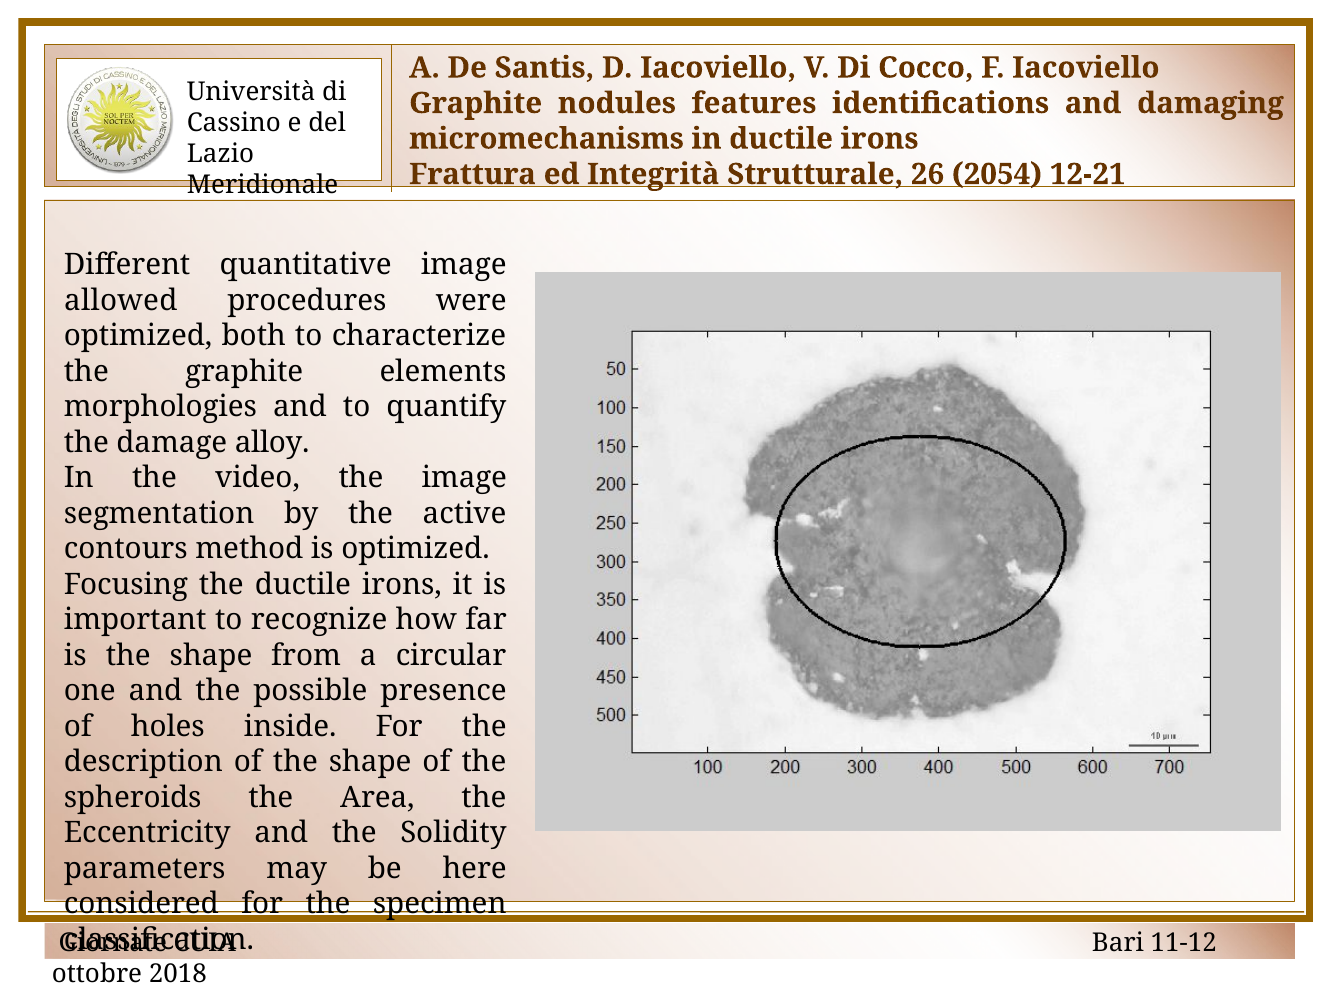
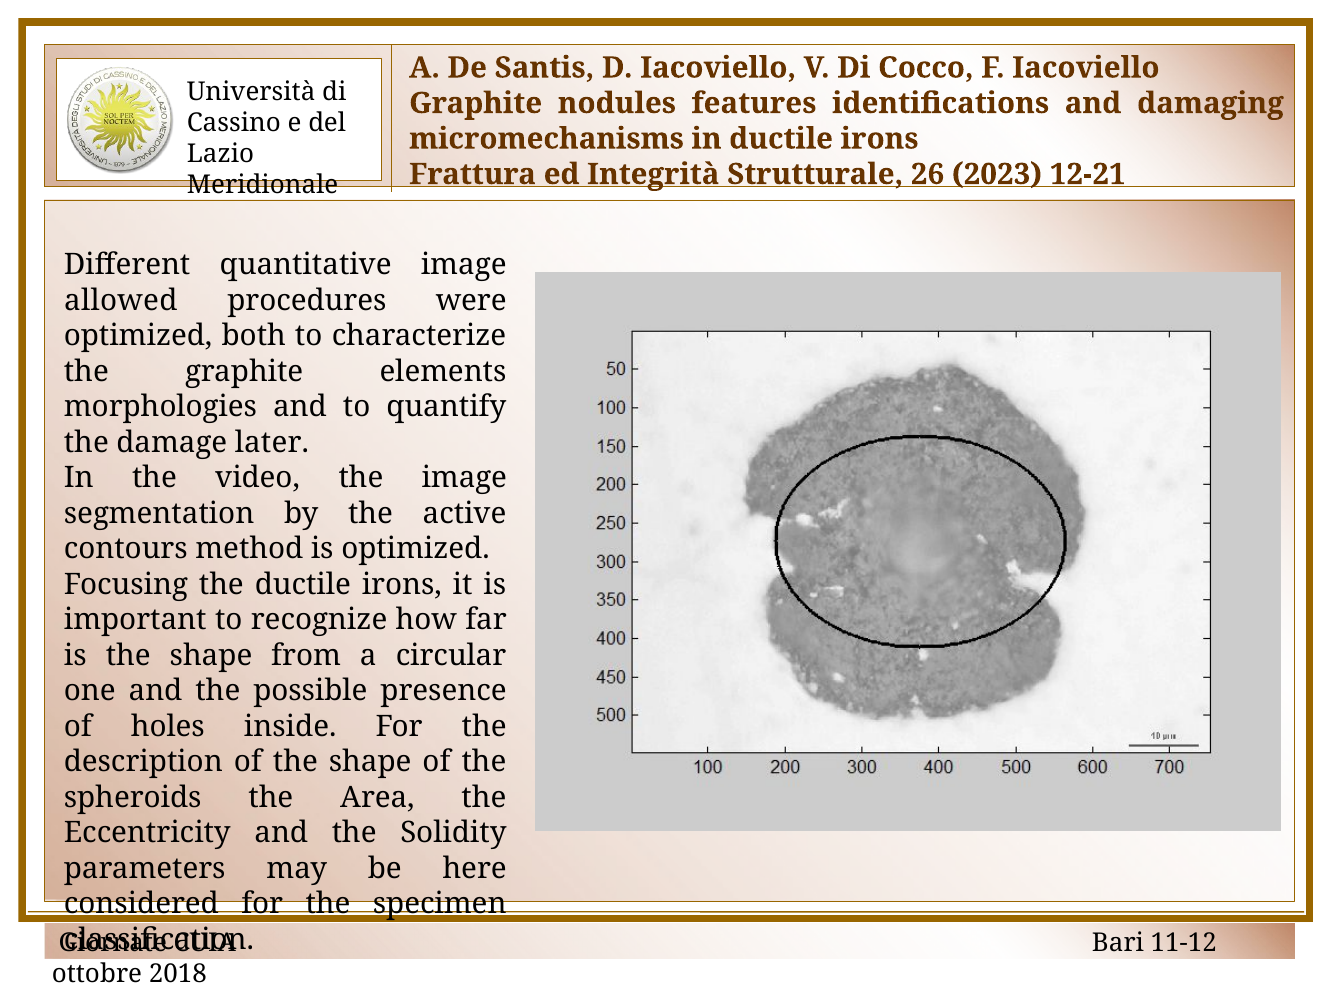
2054: 2054 -> 2023
alloy: alloy -> later
